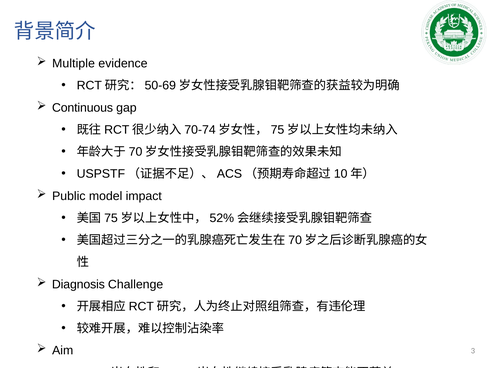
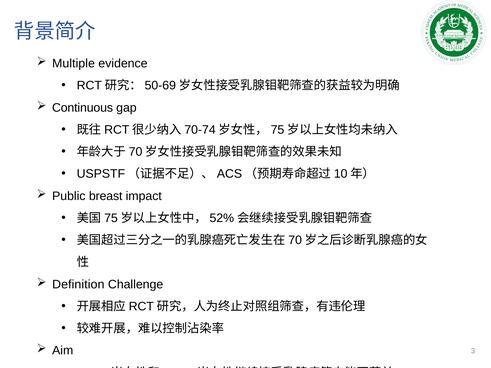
model: model -> breast
Diagnosis: Diagnosis -> Definition
